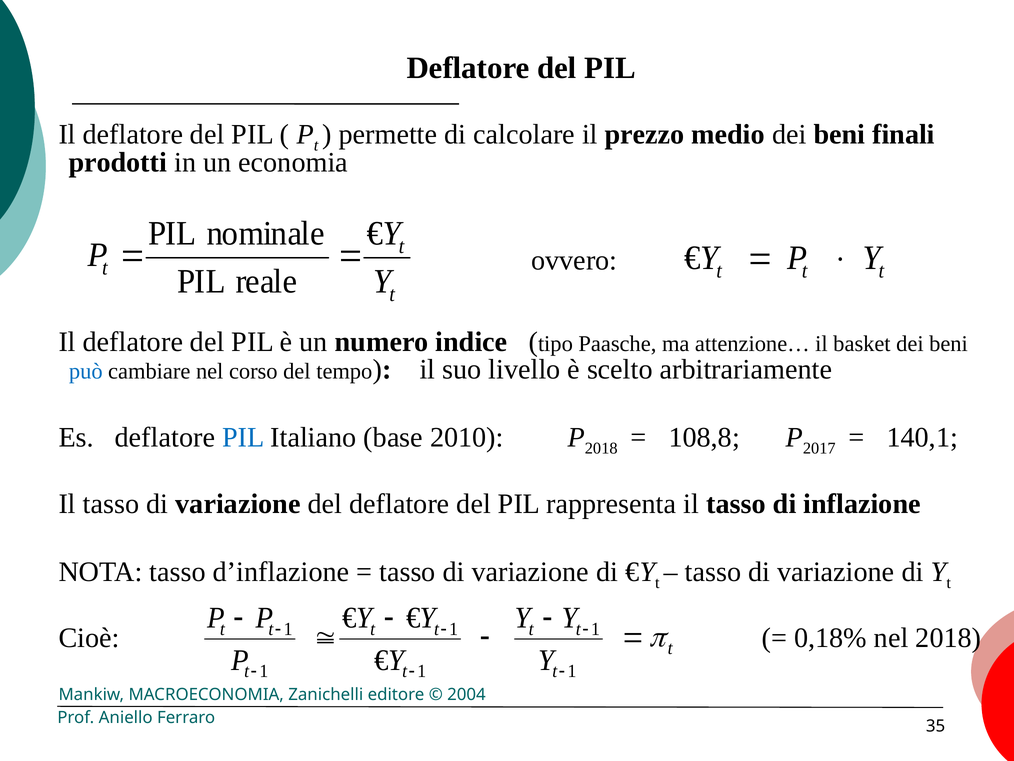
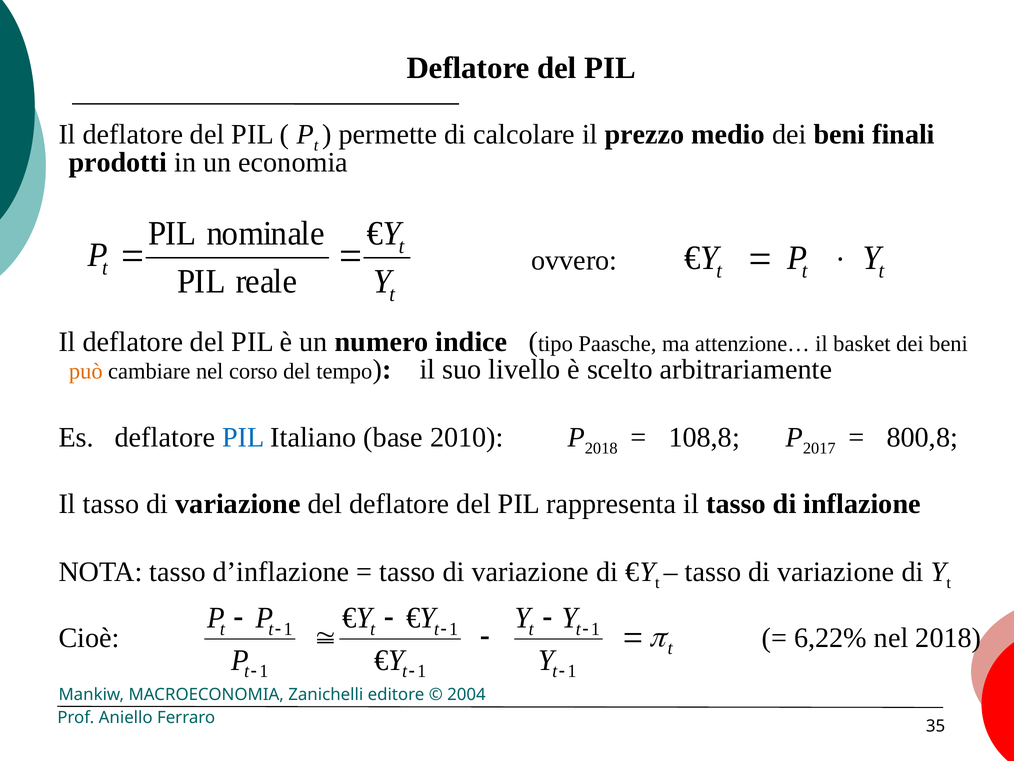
può colour: blue -> orange
140,1: 140,1 -> 800,8
0,18%: 0,18% -> 6,22%
